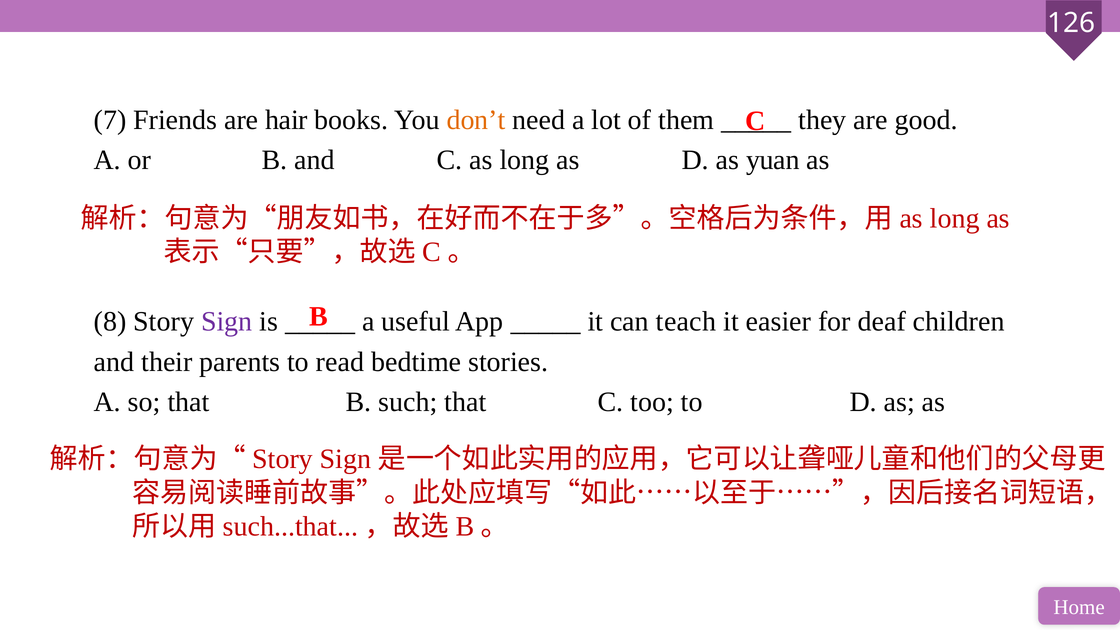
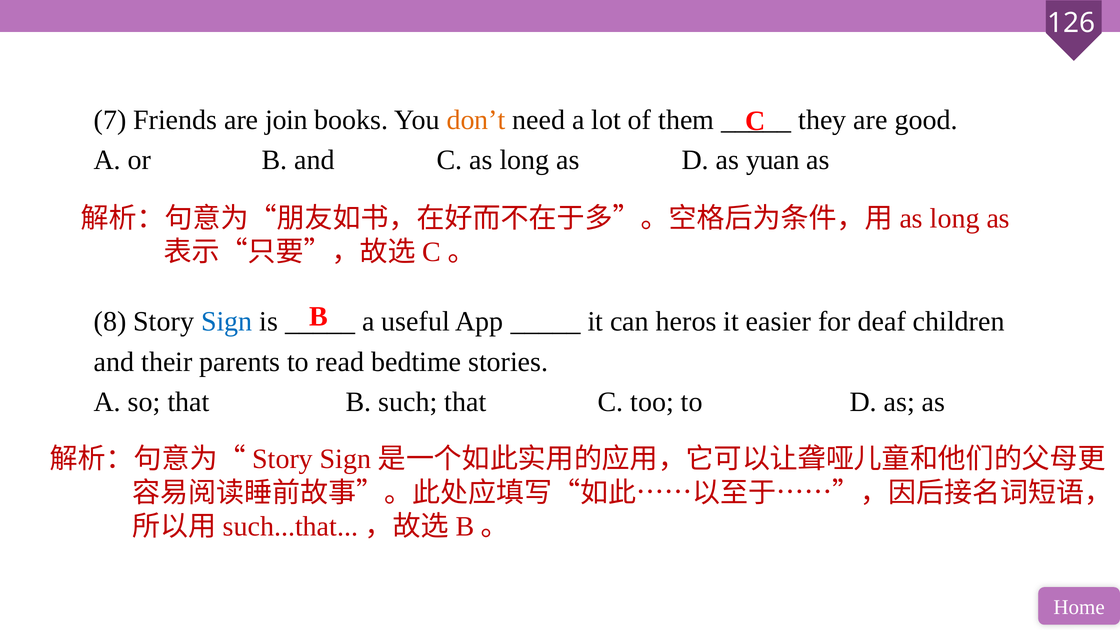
hair: hair -> join
Sign colour: purple -> blue
teach: teach -> heros
